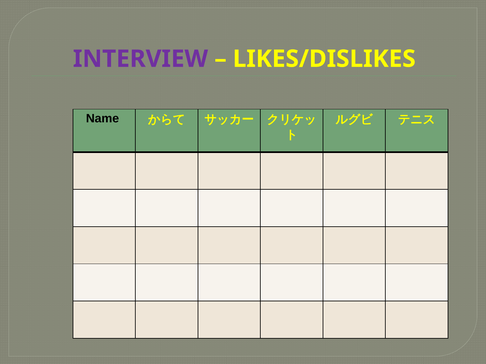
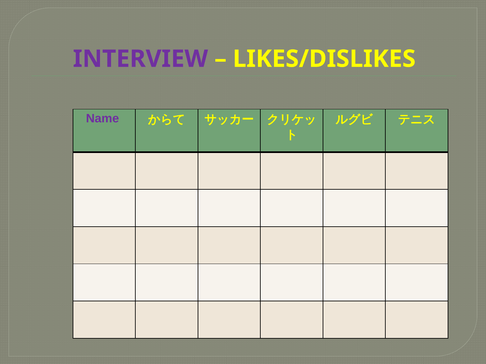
Name colour: black -> purple
